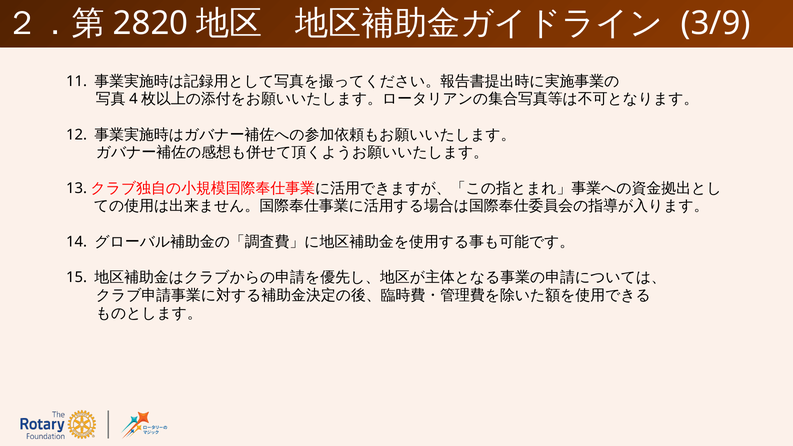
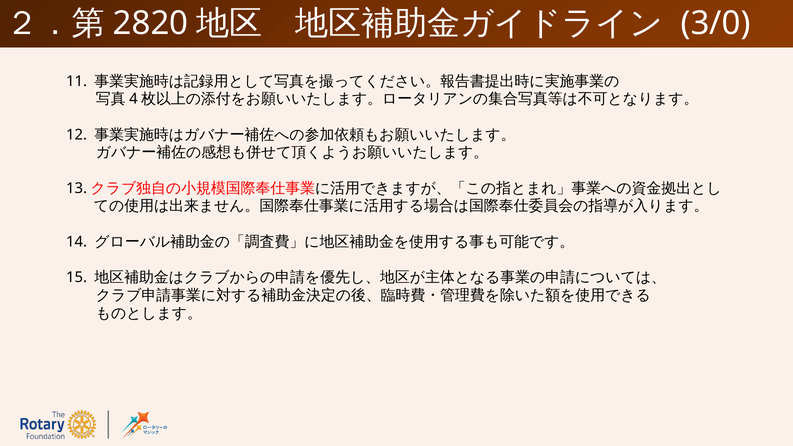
3/9: 3/9 -> 3/0
